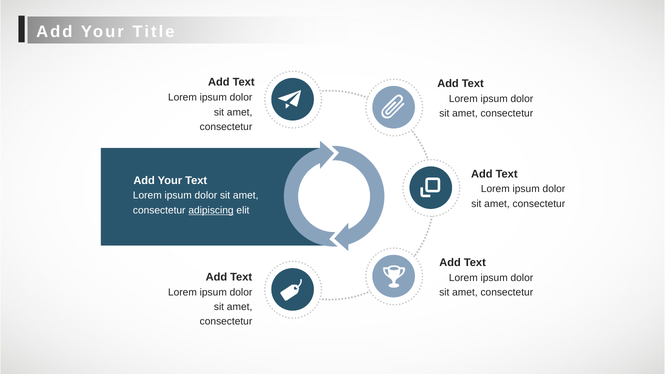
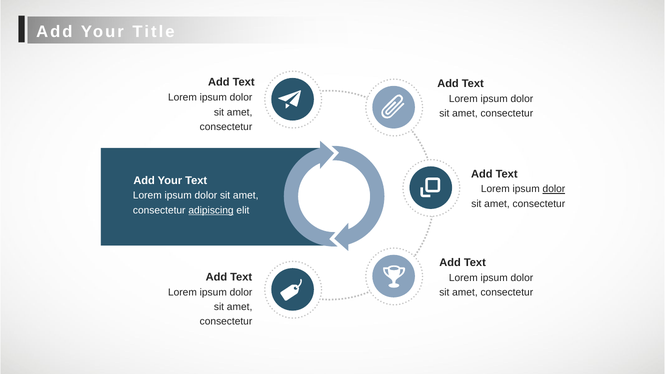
dolor at (554, 189) underline: none -> present
